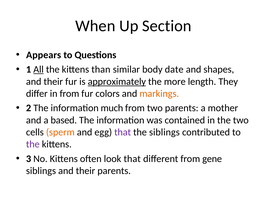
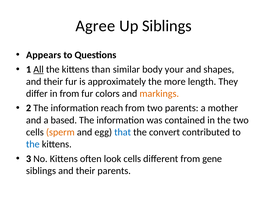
When: When -> Agree
Up Section: Section -> Siblings
date: date -> your
approximately underline: present -> none
much: much -> reach
that at (123, 132) colour: purple -> blue
the siblings: siblings -> convert
the at (33, 144) colour: purple -> blue
look that: that -> cells
